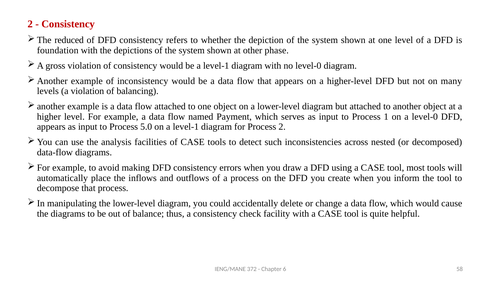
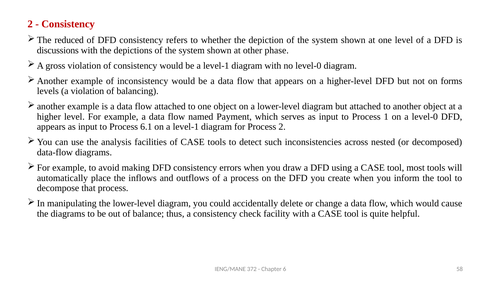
foundation: foundation -> discussions
many: many -> forms
5.0: 5.0 -> 6.1
